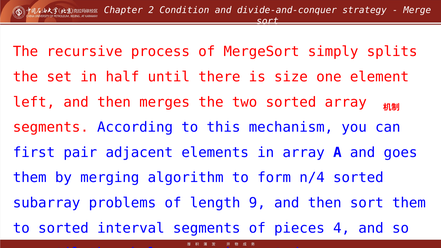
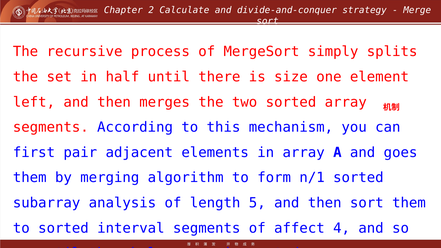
Condition: Condition -> Calculate
n/4: n/4 -> n/1
problems: problems -> analysis
9: 9 -> 5
pieces: pieces -> affect
